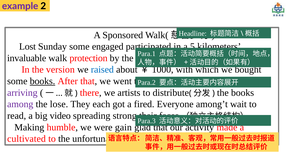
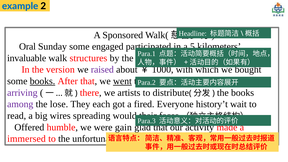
example colour: purple -> blue
Lost: Lost -> Oral
protection: protection -> structures
raised colour: blue -> purple
went underline: none -> present
among’t: among’t -> history’t
video: video -> wires
strong: strong -> would
Making: Making -> Offered
cultivated: cultivated -> immersed
